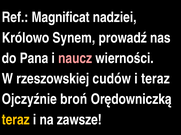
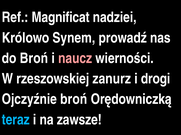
do Pana: Pana -> Broń
cudów: cudów -> zanurz
i teraz: teraz -> drogi
teraz at (16, 120) colour: yellow -> light blue
